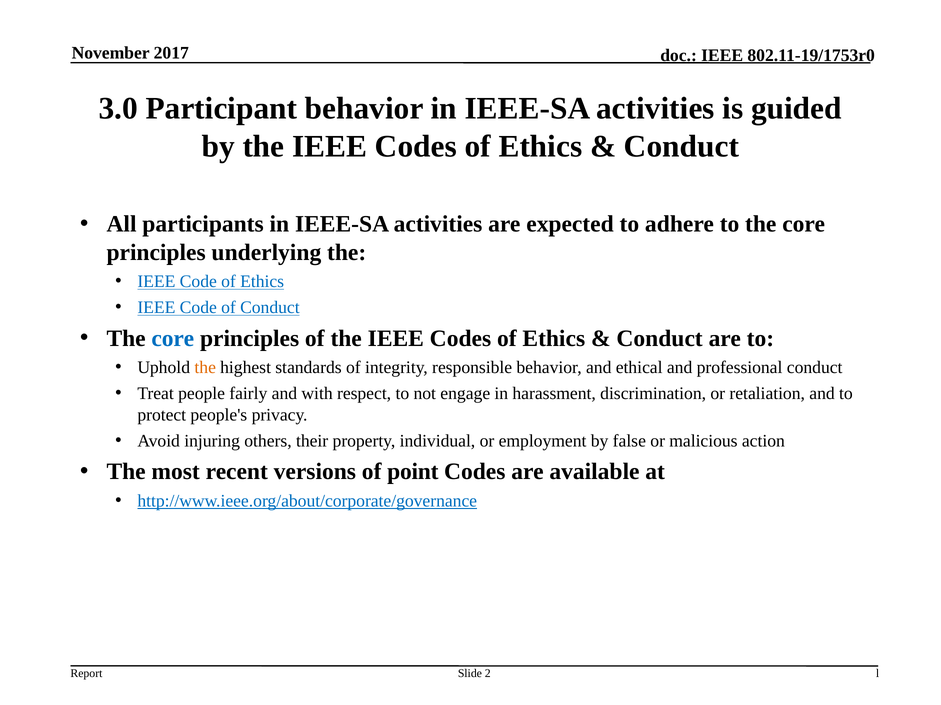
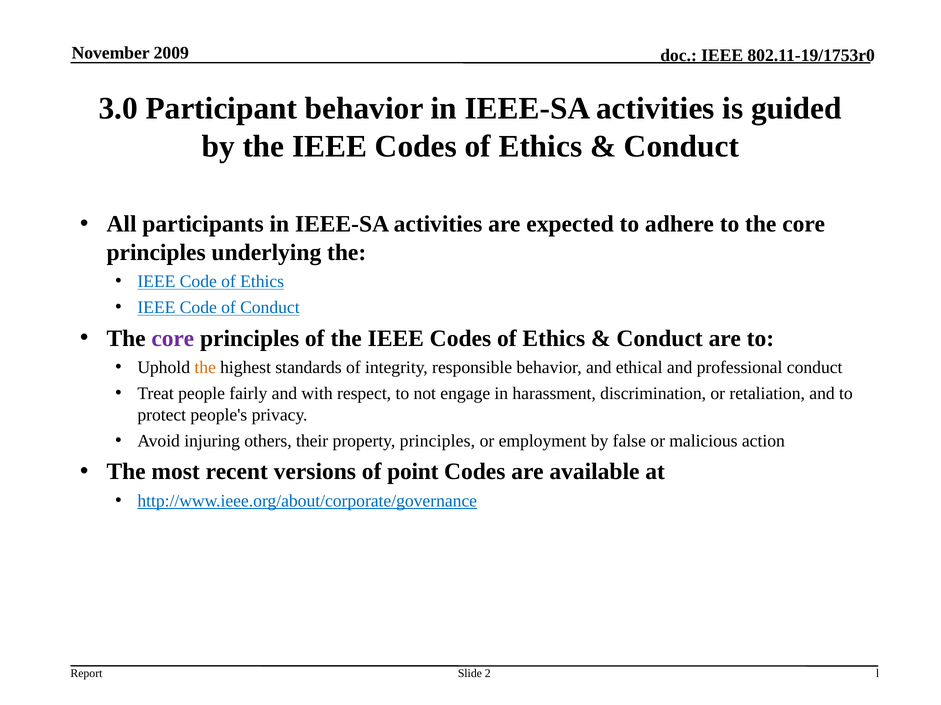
2017: 2017 -> 2009
core at (173, 339) colour: blue -> purple
property individual: individual -> principles
